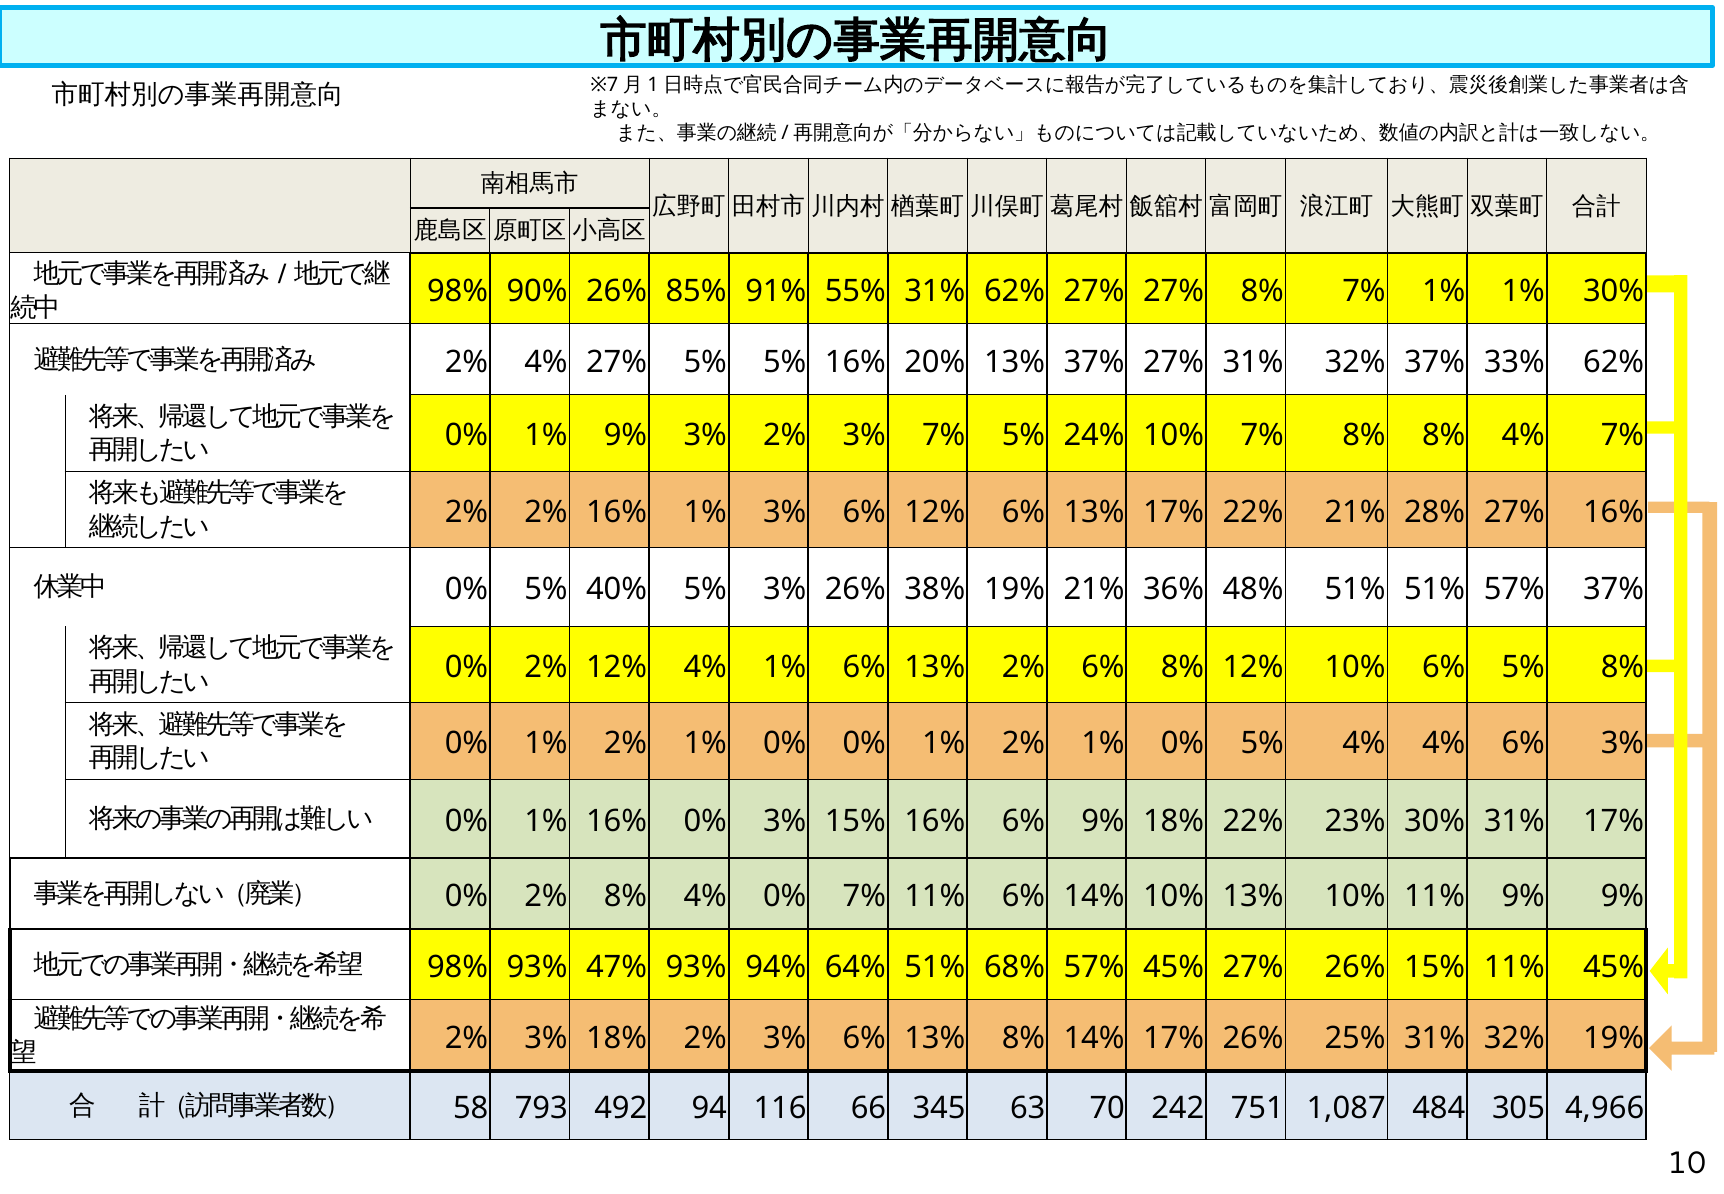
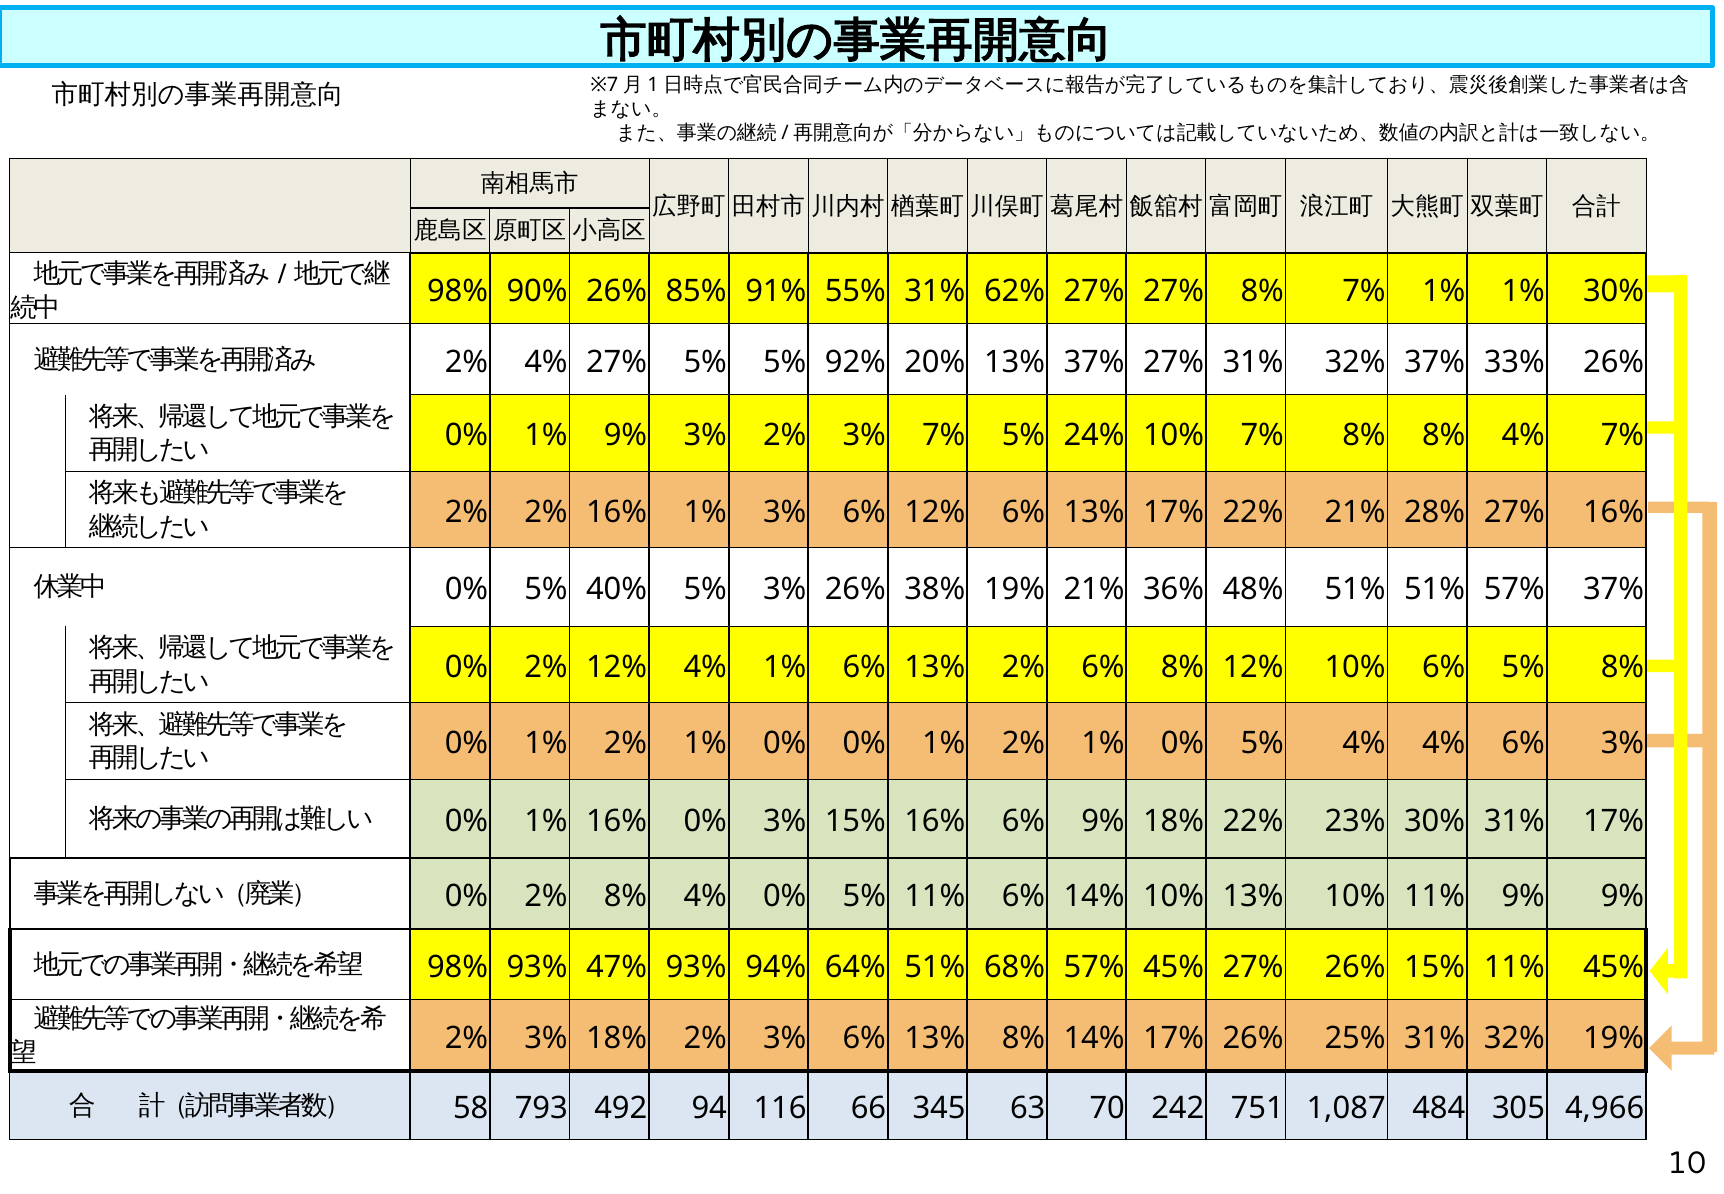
5% 16%: 16% -> 92%
33% 62%: 62% -> 26%
4% 0% 7%: 7% -> 5%
